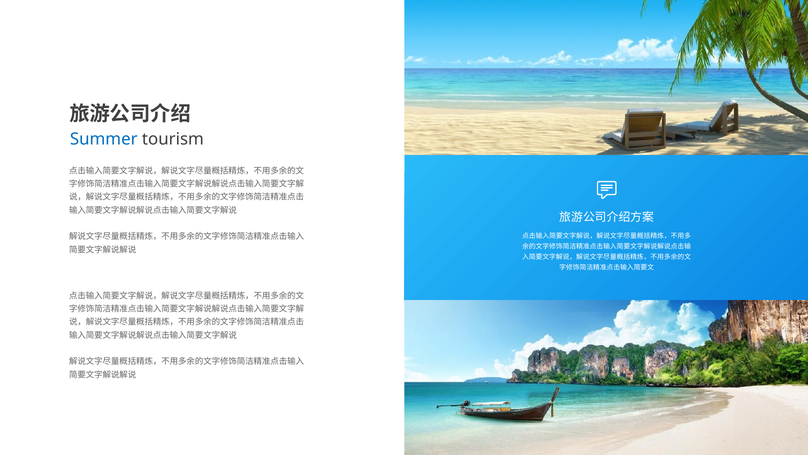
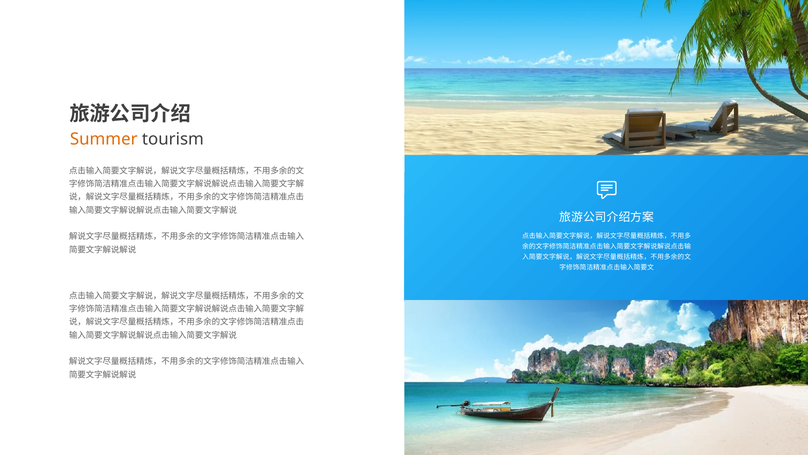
Summer colour: blue -> orange
